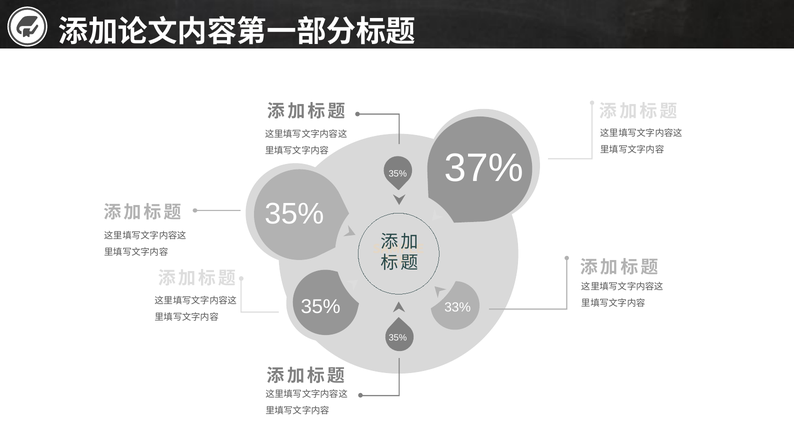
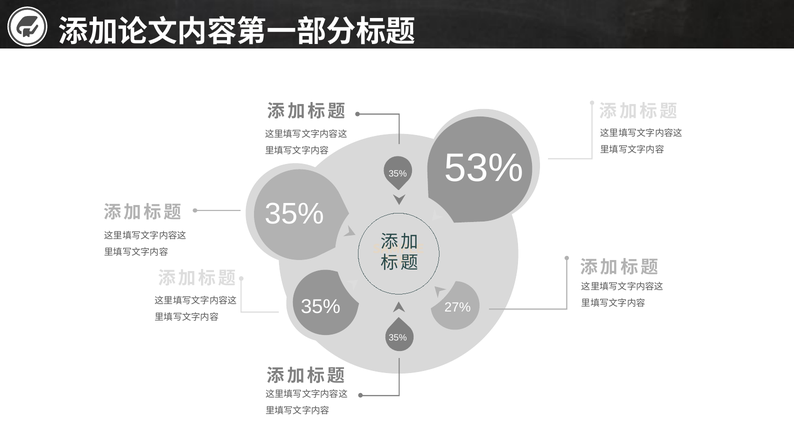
37%: 37% -> 53%
33%: 33% -> 27%
